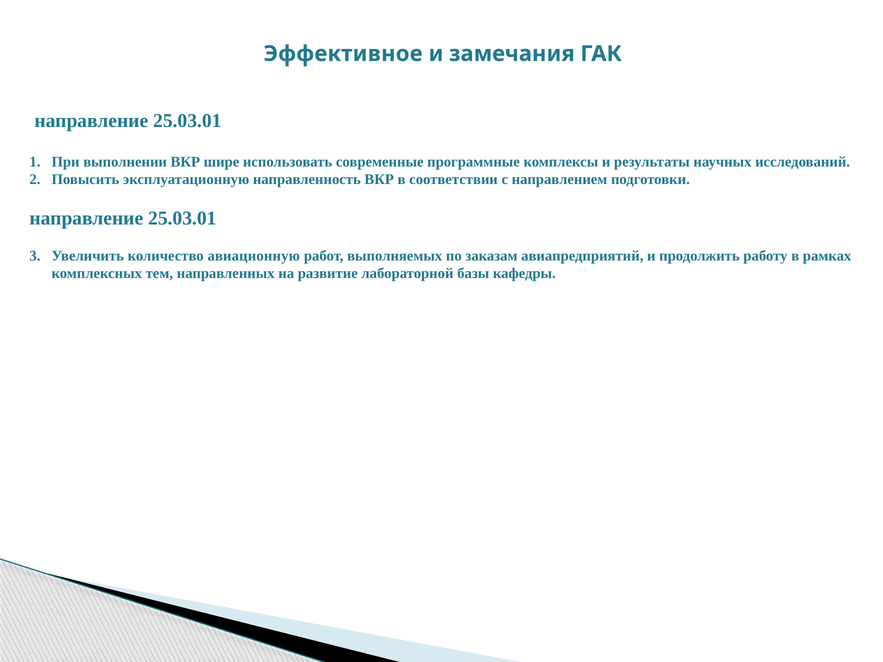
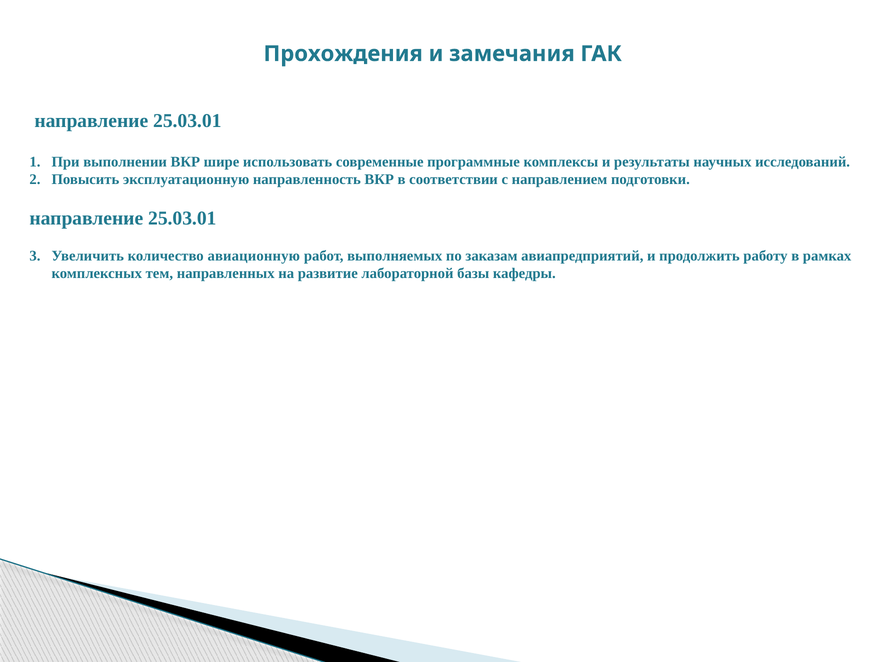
Эффективное: Эффективное -> Прохождения
